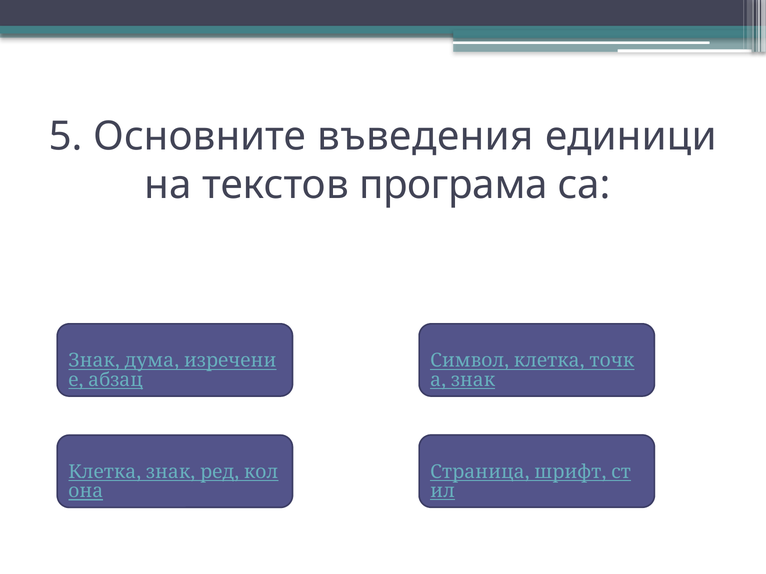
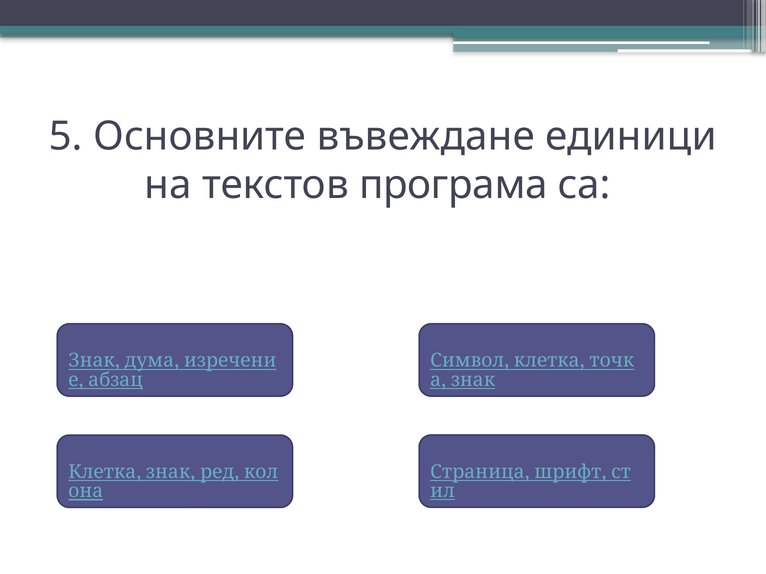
въведения: въведения -> въвеждане
